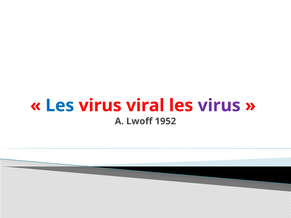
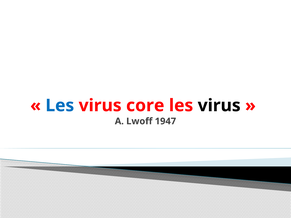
viral: viral -> core
virus at (219, 106) colour: purple -> black
1952: 1952 -> 1947
